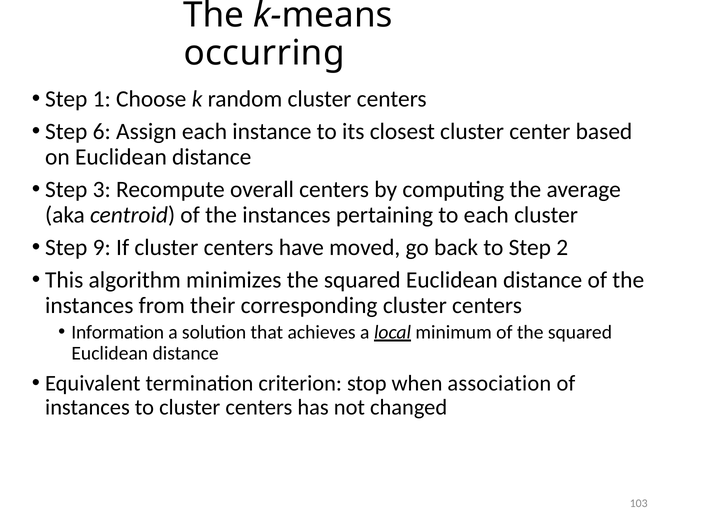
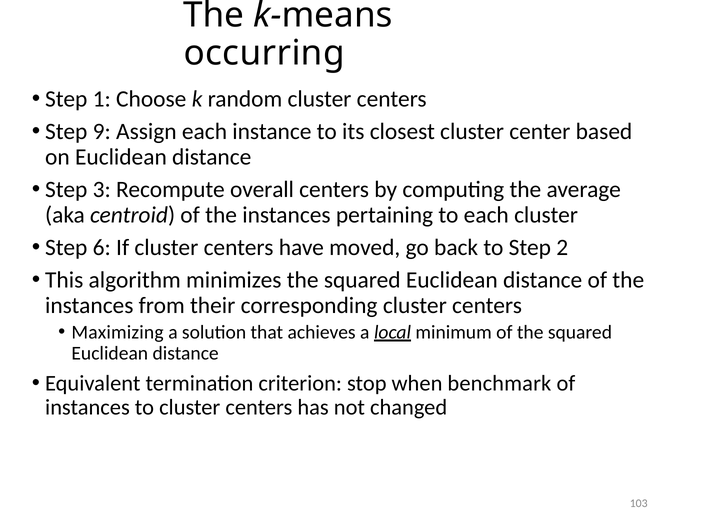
6: 6 -> 9
9: 9 -> 6
Information: Information -> Maximizing
association: association -> benchmark
